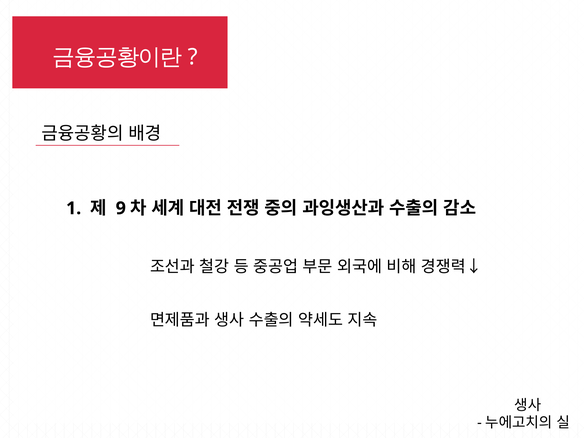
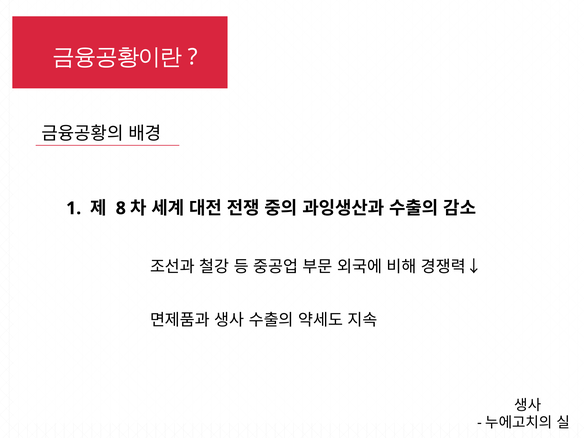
9: 9 -> 8
